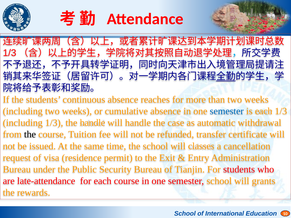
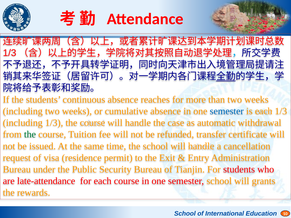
1/3 the handle: handle -> course
the at (30, 135) colour: black -> green
school will classes: classes -> handle
